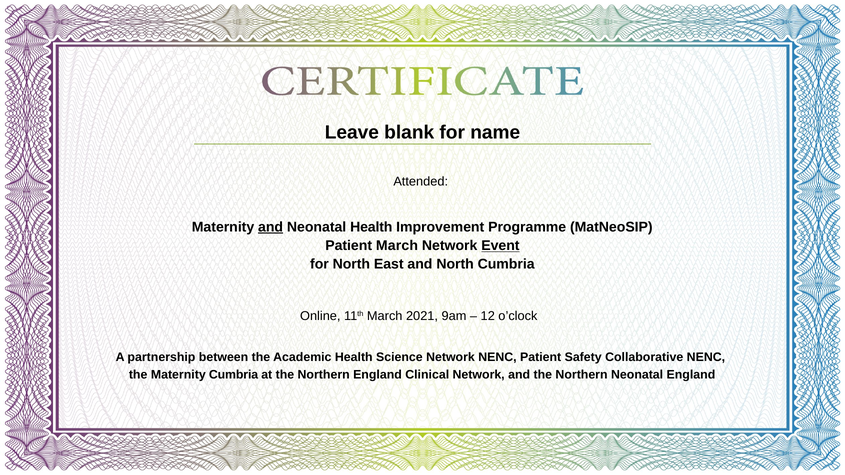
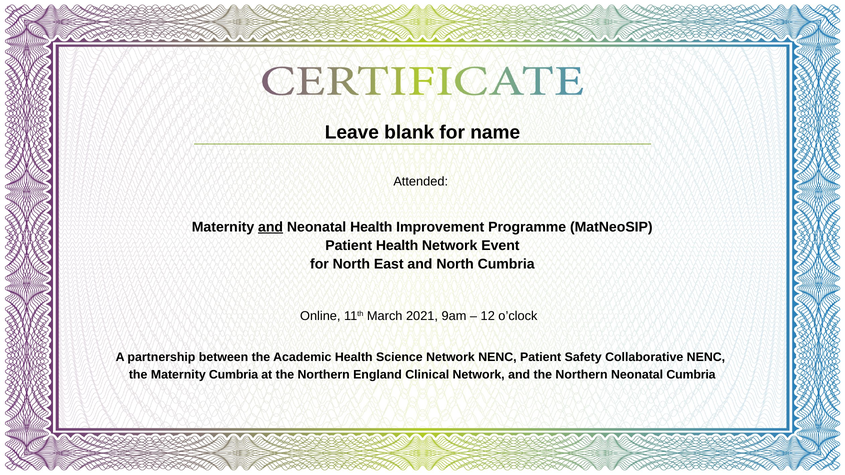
Patient March: March -> Health
Event underline: present -> none
Neonatal England: England -> Cumbria
